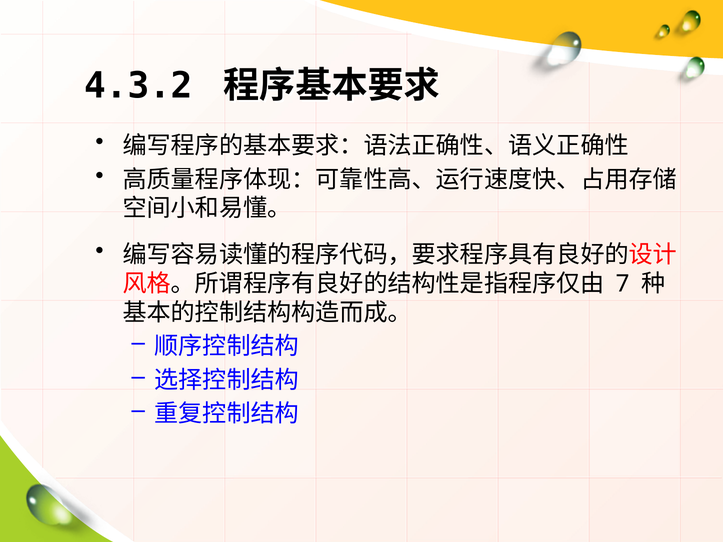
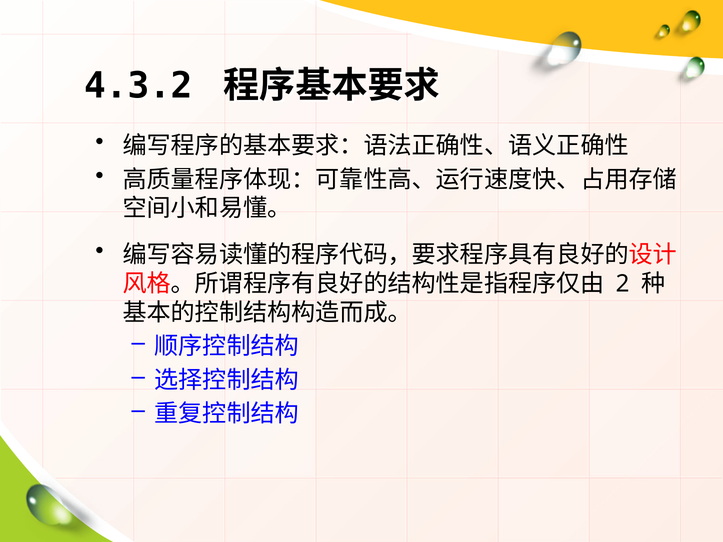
7: 7 -> 2
